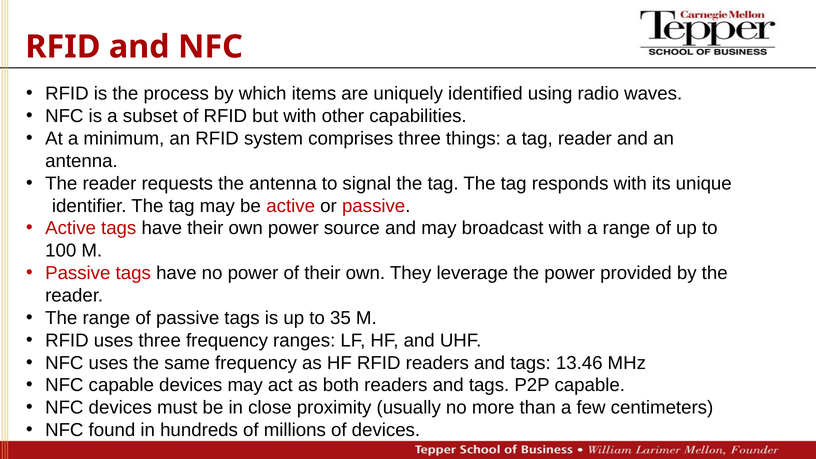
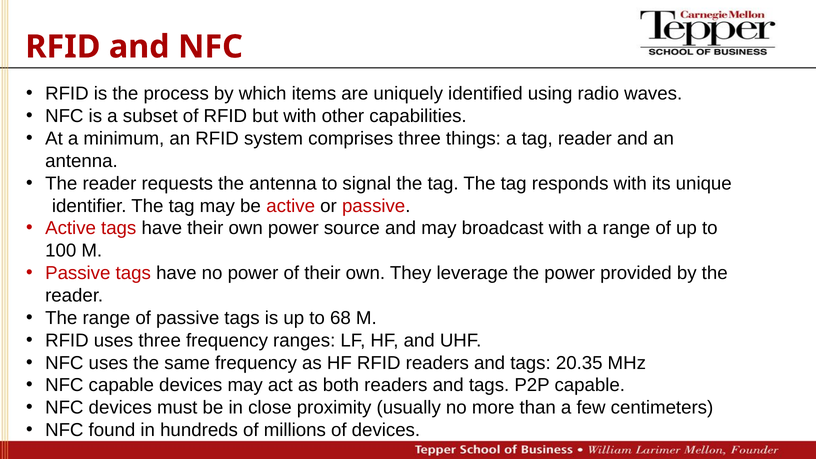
35: 35 -> 68
13.46: 13.46 -> 20.35
